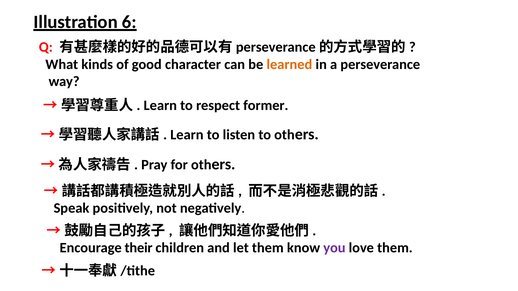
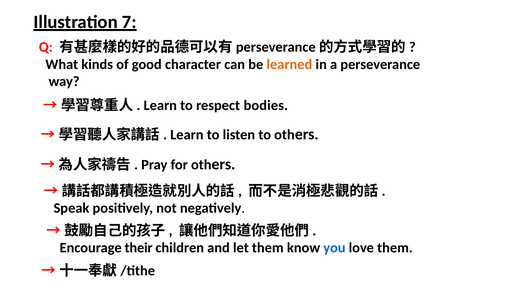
6: 6 -> 7
former: former -> bodies
you colour: purple -> blue
